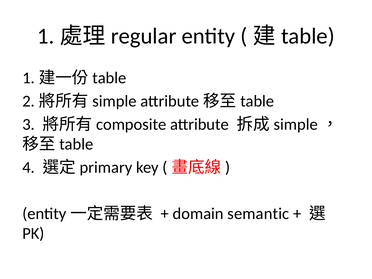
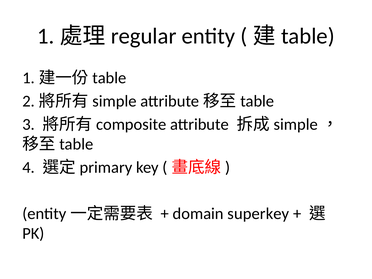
semantic: semantic -> superkey
